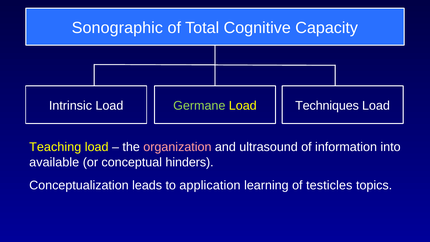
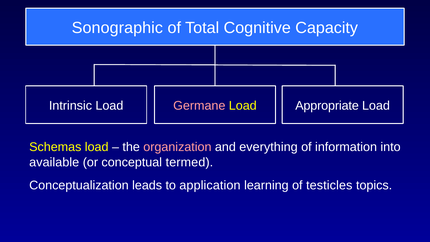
Germane colour: light green -> pink
Techniques: Techniques -> Appropriate
Teaching: Teaching -> Schemas
ultrasound: ultrasound -> everything
hinders: hinders -> termed
